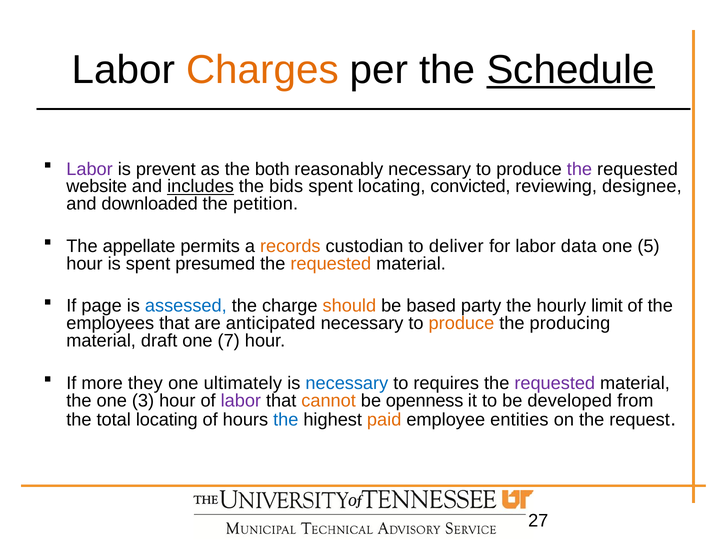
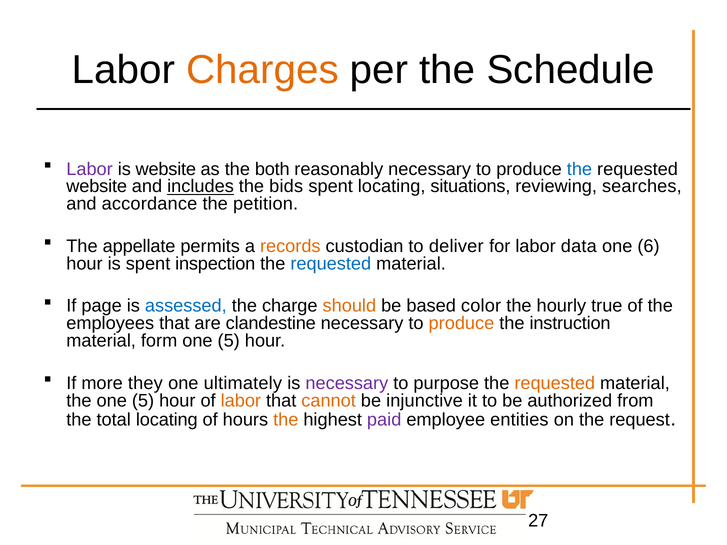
Schedule underline: present -> none
is prevent: prevent -> website
the at (579, 169) colour: purple -> blue
convicted: convicted -> situations
designee: designee -> searches
downloaded: downloaded -> accordance
5: 5 -> 6
presumed: presumed -> inspection
requested at (331, 264) colour: orange -> blue
party: party -> color
limit: limit -> true
anticipated: anticipated -> clandestine
producing: producing -> instruction
draft: draft -> form
7 at (229, 341): 7 -> 5
necessary at (347, 383) colour: blue -> purple
requires: requires -> purpose
requested at (555, 383) colour: purple -> orange
the one 3: 3 -> 5
labor at (241, 401) colour: purple -> orange
openness: openness -> injunctive
developed: developed -> authorized
the at (286, 420) colour: blue -> orange
paid colour: orange -> purple
